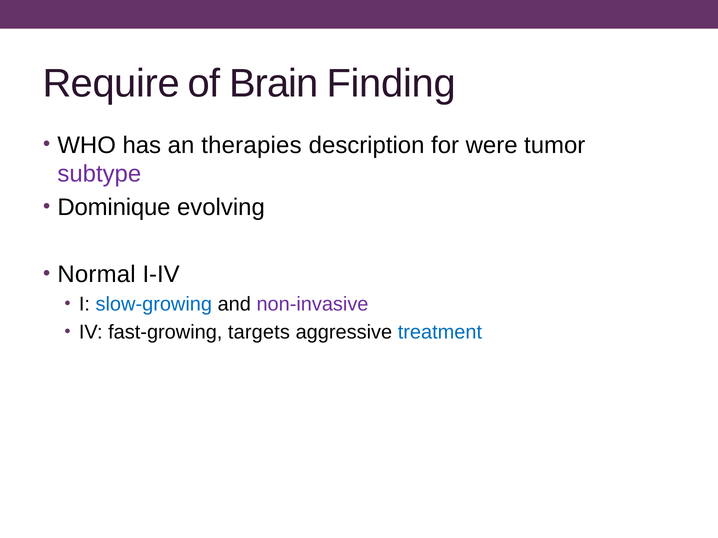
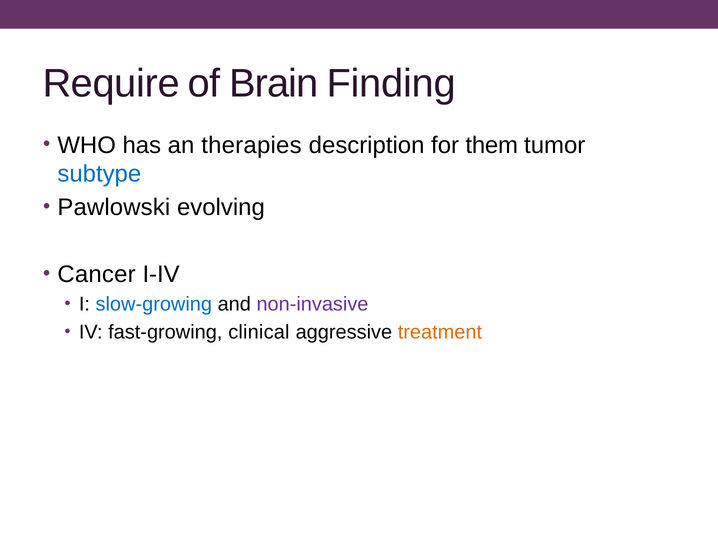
were: were -> them
subtype colour: purple -> blue
Dominique: Dominique -> Pawlowski
Normal: Normal -> Cancer
targets: targets -> clinical
treatment colour: blue -> orange
